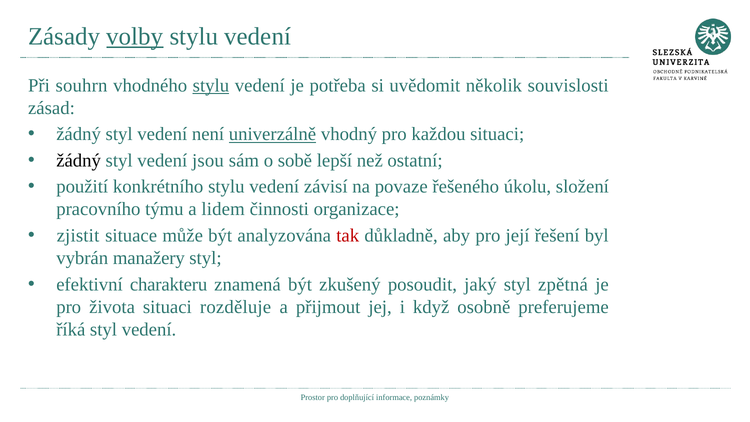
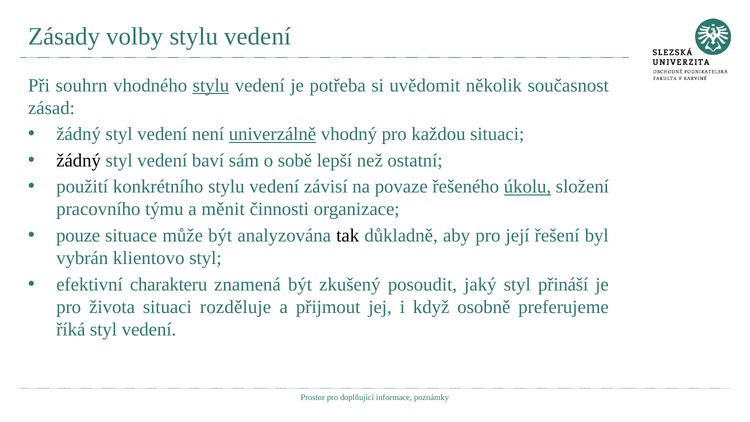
volby underline: present -> none
souvislosti: souvislosti -> současnost
jsou: jsou -> baví
úkolu underline: none -> present
lidem: lidem -> měnit
zjistit: zjistit -> pouze
tak colour: red -> black
manažery: manažery -> klientovo
zpětná: zpětná -> přináší
